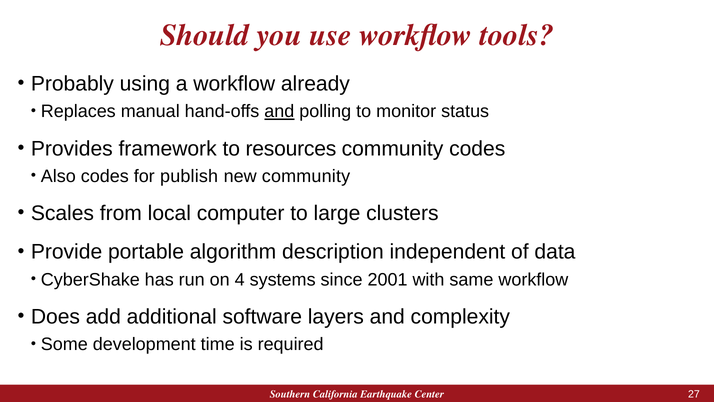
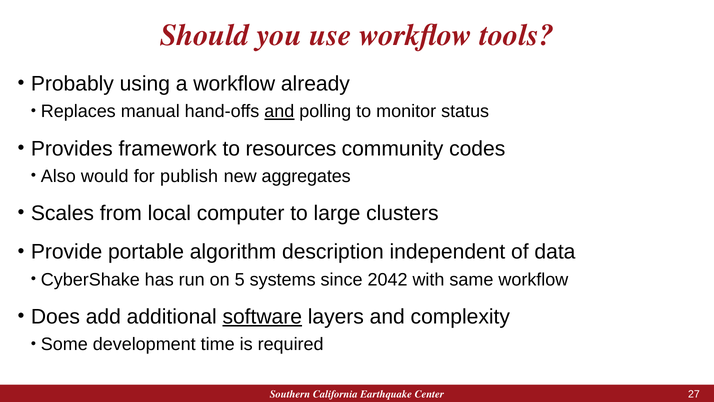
Also codes: codes -> would
new community: community -> aggregates
4: 4 -> 5
2001: 2001 -> 2042
software underline: none -> present
